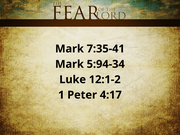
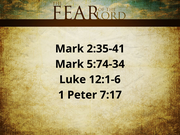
7:35-41: 7:35-41 -> 2:35-41
5:94-34: 5:94-34 -> 5:74-34
12:1-2: 12:1-2 -> 12:1-6
4:17: 4:17 -> 7:17
